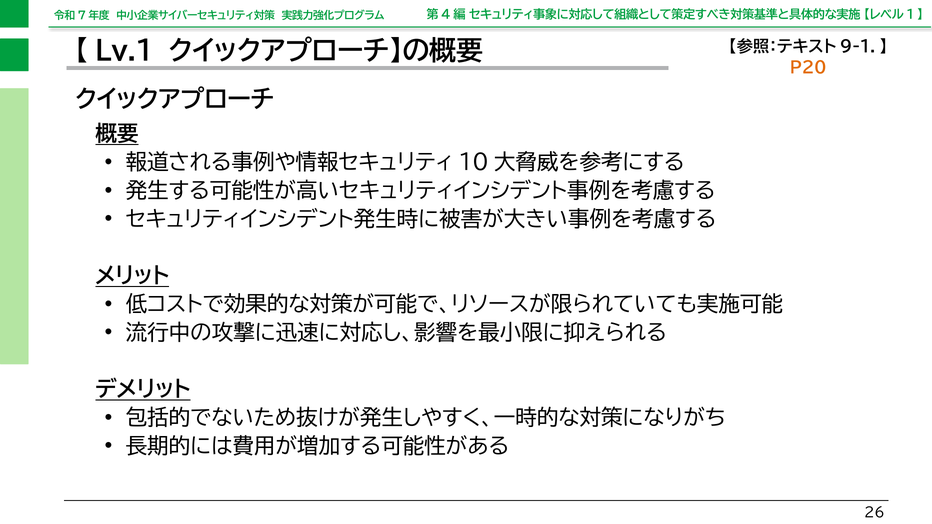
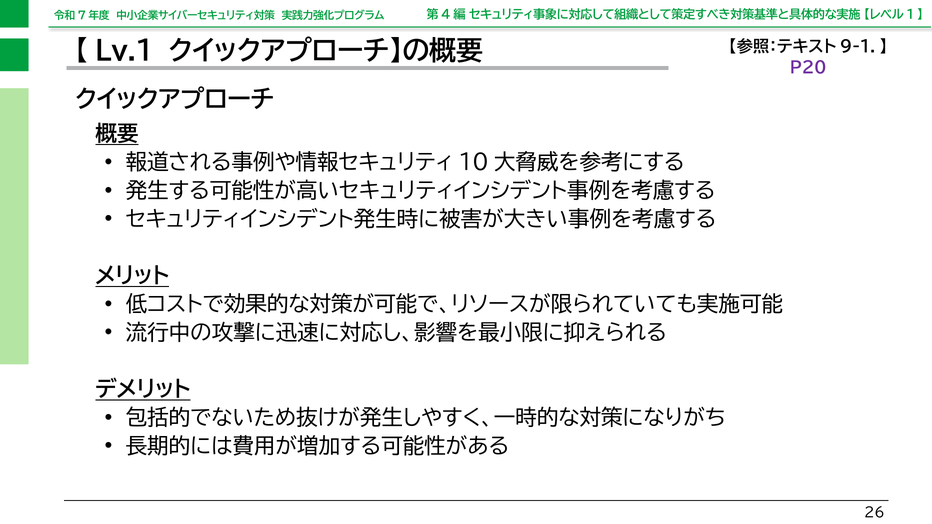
P20 colour: orange -> purple
